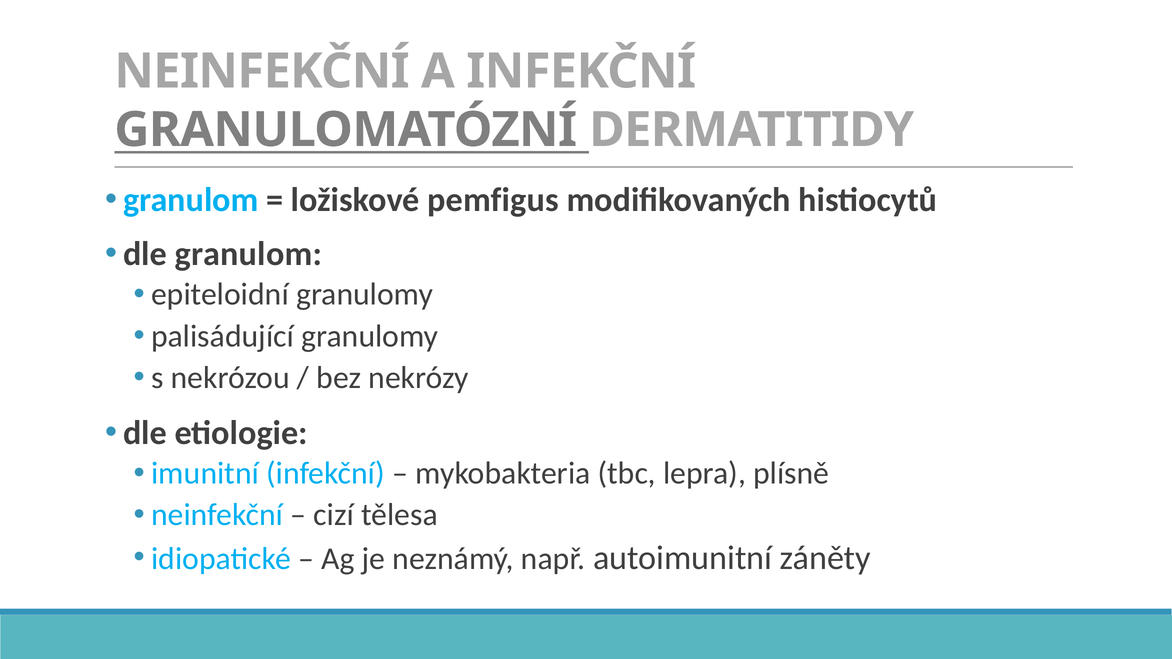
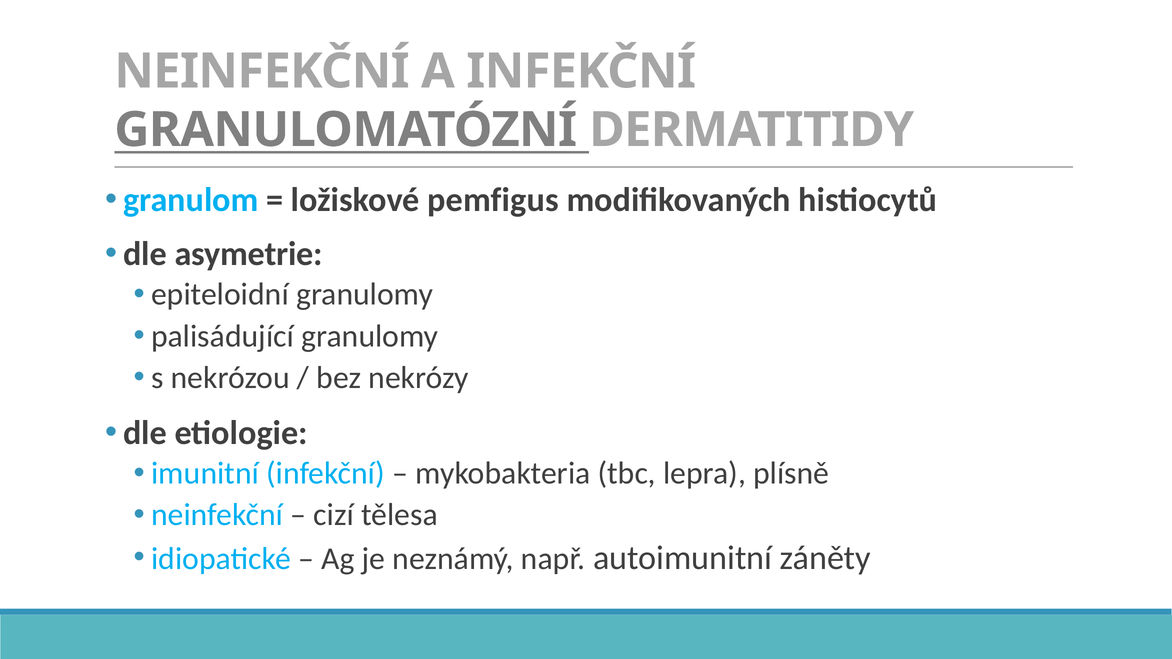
dle granulom: granulom -> asymetrie
